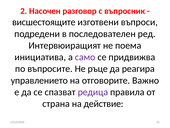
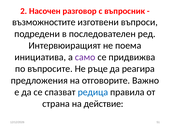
висшестоящите: висшестоящите -> възможностите
управлението: управлението -> предложения
редица colour: purple -> blue
